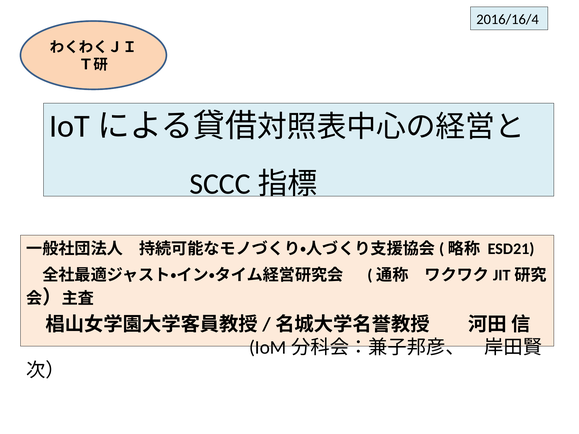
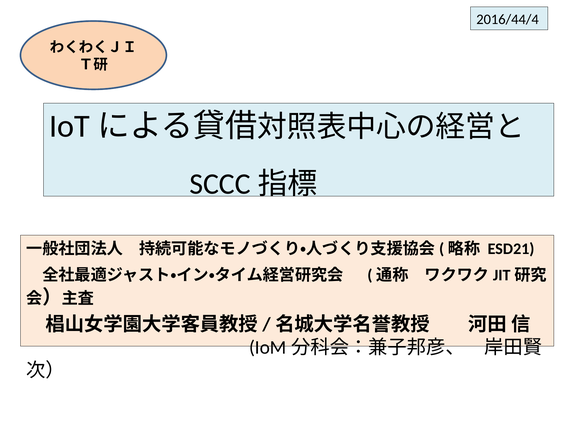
2016/16/4: 2016/16/4 -> 2016/44/4
